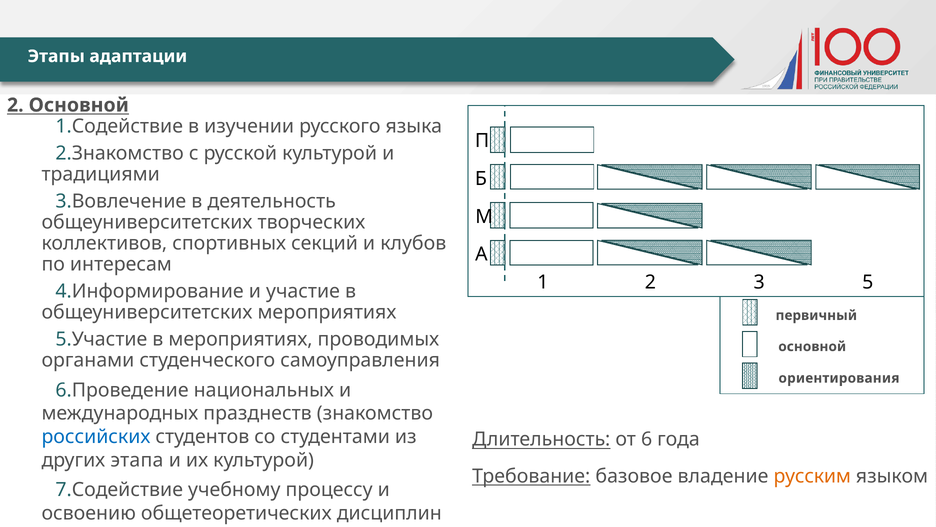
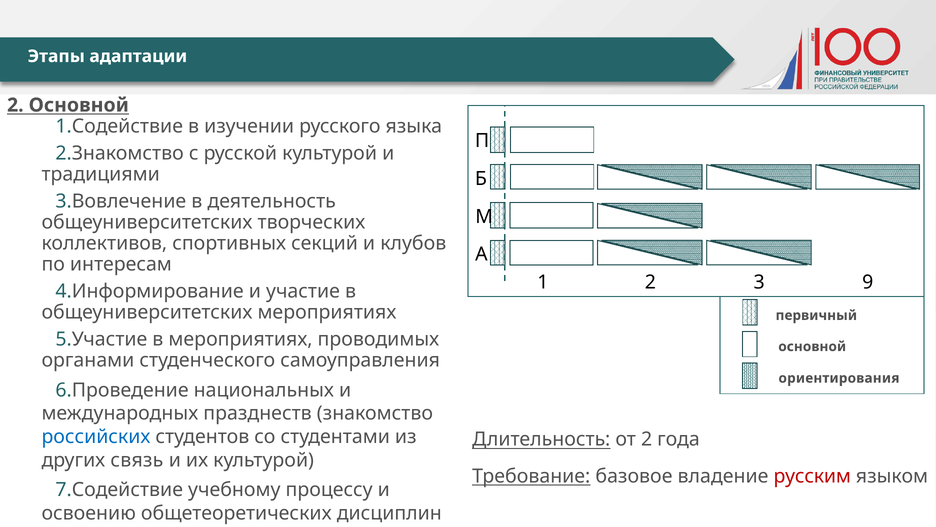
5: 5 -> 9
от 6: 6 -> 2
этапа: этапа -> связь
русским colour: orange -> red
